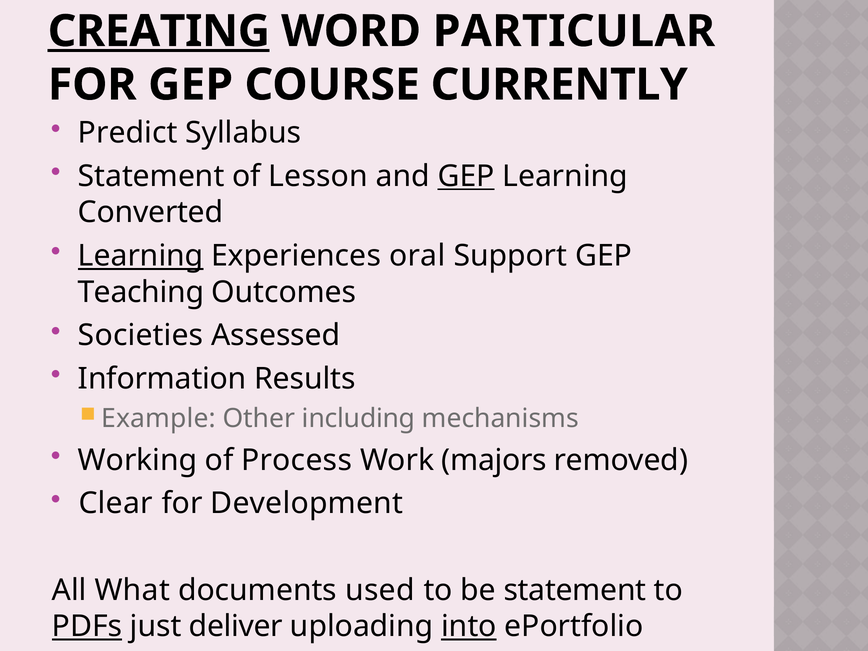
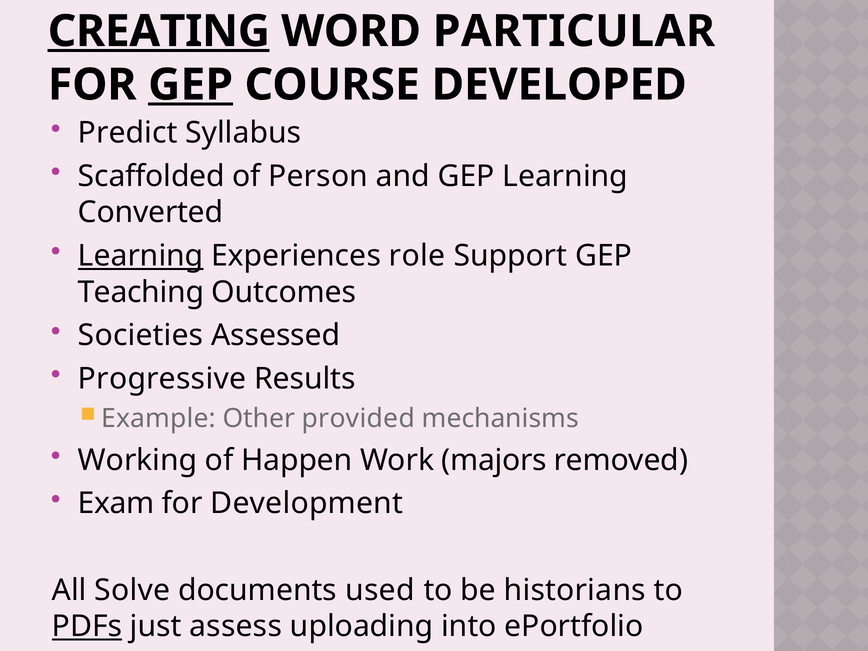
GEP at (191, 85) underline: none -> present
CURRENTLY: CURRENTLY -> DEVELOPED
Statement at (151, 176): Statement -> Scaffolded
Lesson: Lesson -> Person
GEP at (466, 176) underline: present -> none
oral: oral -> role
Information: Information -> Progressive
including: including -> provided
Process: Process -> Happen
Clear: Clear -> Exam
What: What -> Solve
be statement: statement -> historians
deliver: deliver -> assess
into underline: present -> none
